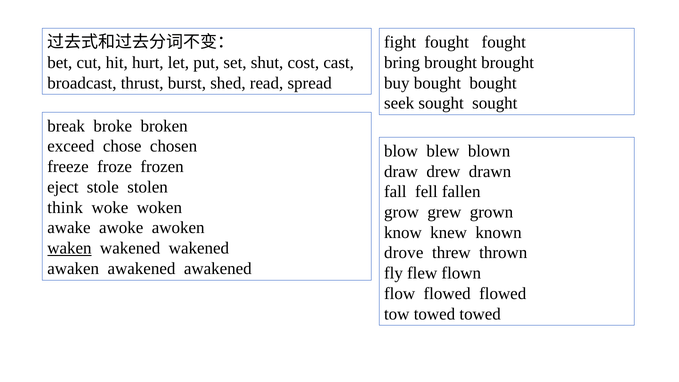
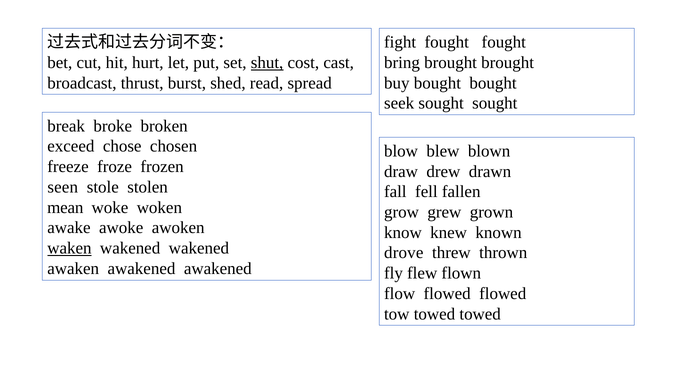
shut underline: none -> present
eject: eject -> seen
think: think -> mean
